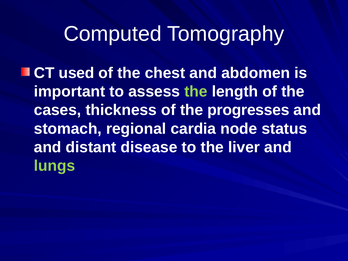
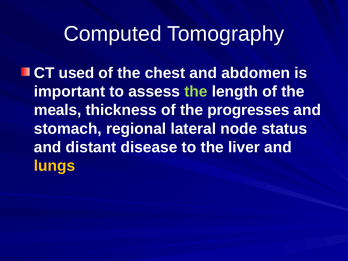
cases: cases -> meals
cardia: cardia -> lateral
lungs colour: light green -> yellow
